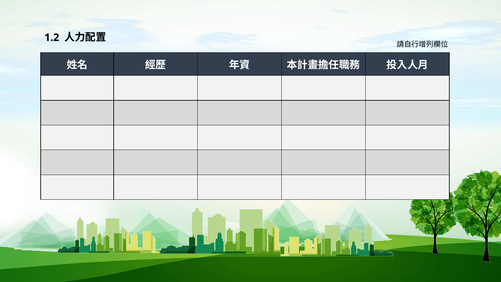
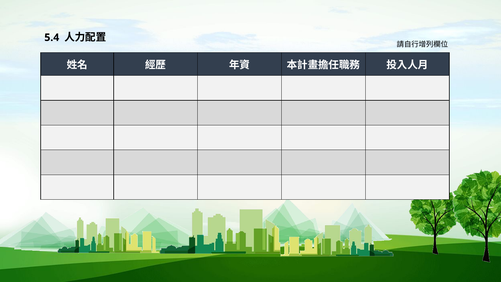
1.2: 1.2 -> 5.4
